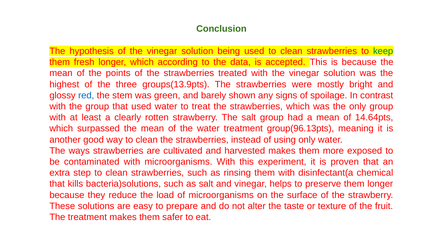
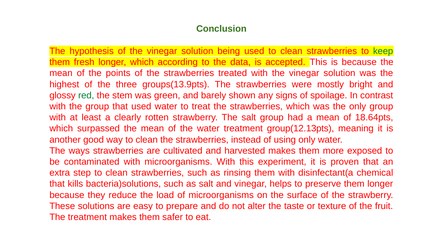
red colour: blue -> green
14.64pts: 14.64pts -> 18.64pts
group(96.13pts: group(96.13pts -> group(12.13pts
